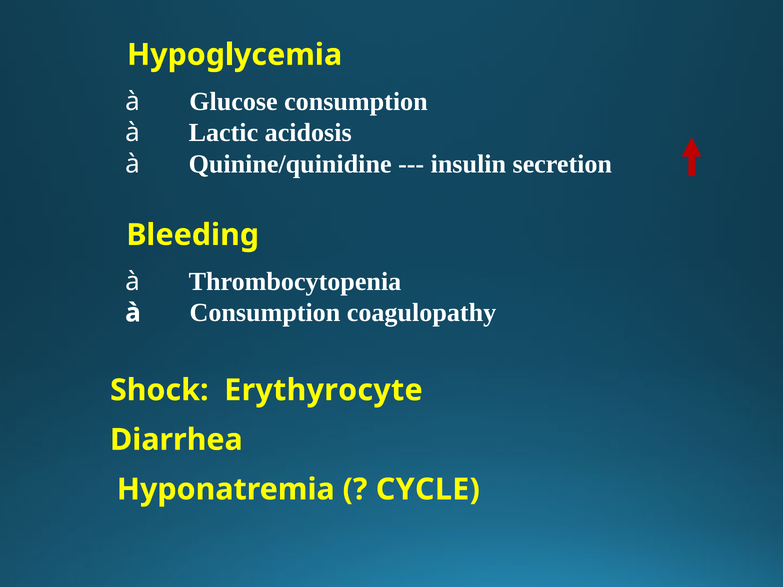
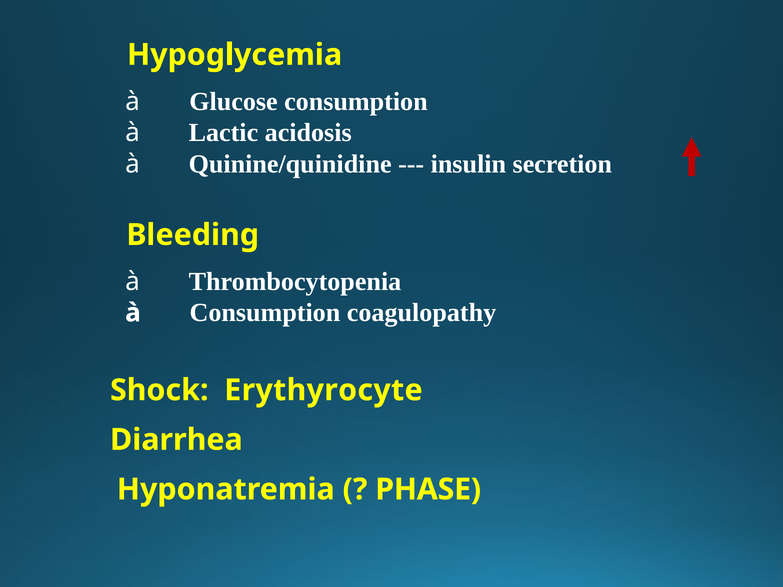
CYCLE: CYCLE -> PHASE
